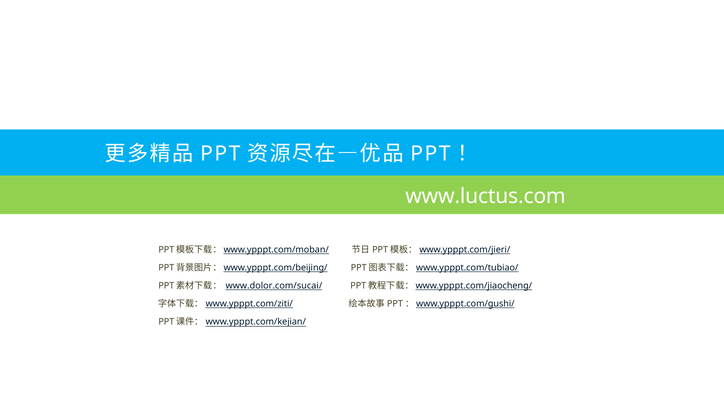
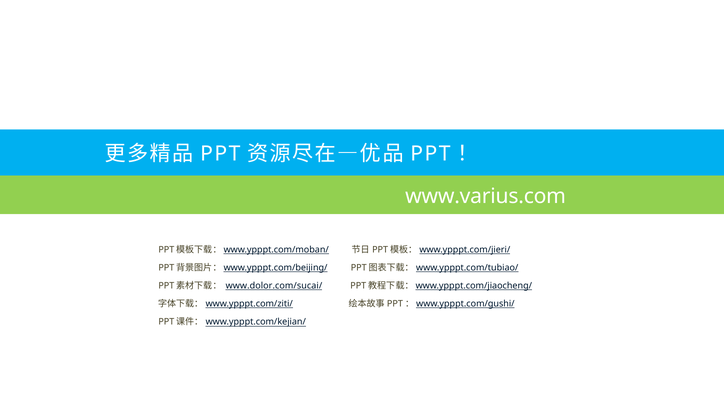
www.luctus.com: www.luctus.com -> www.varius.com
